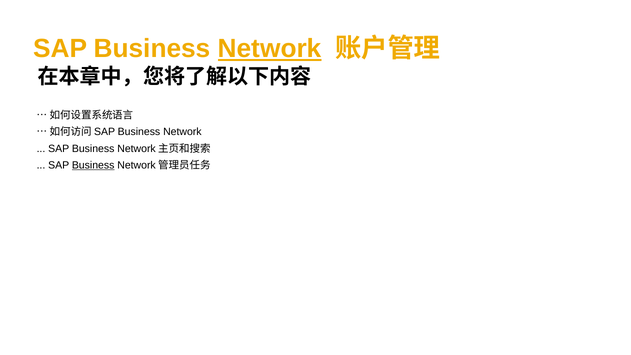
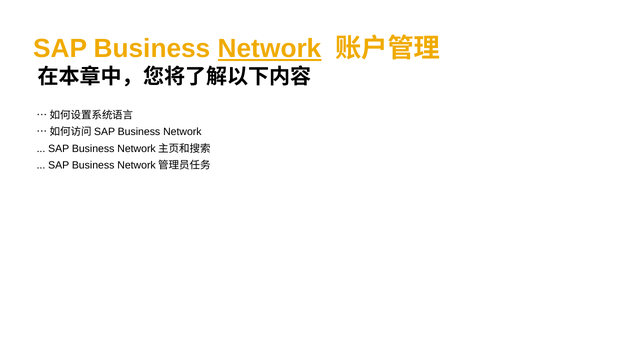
Business at (93, 165) underline: present -> none
